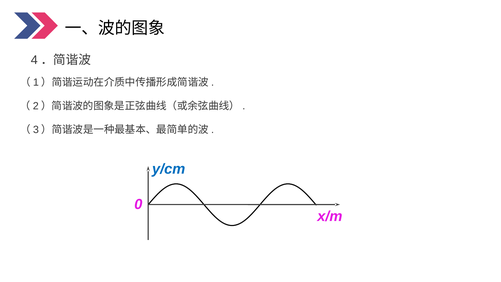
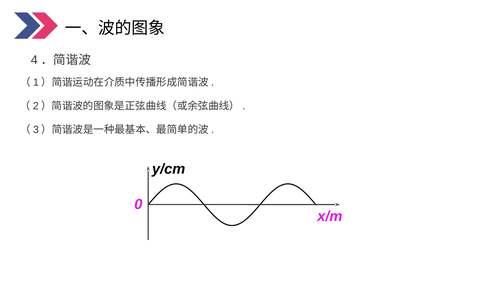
y/cm colour: blue -> black
